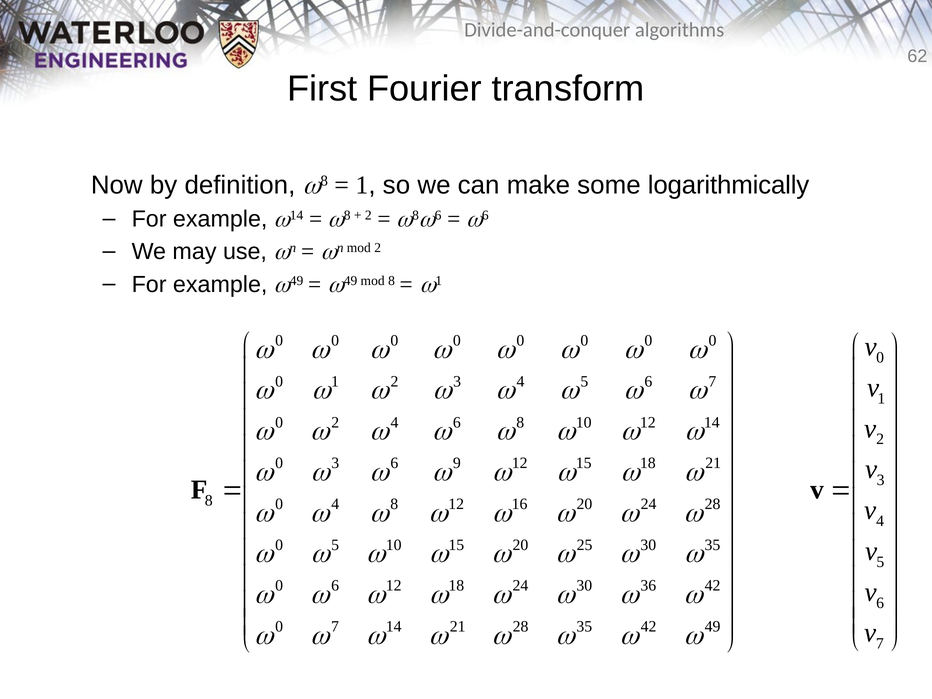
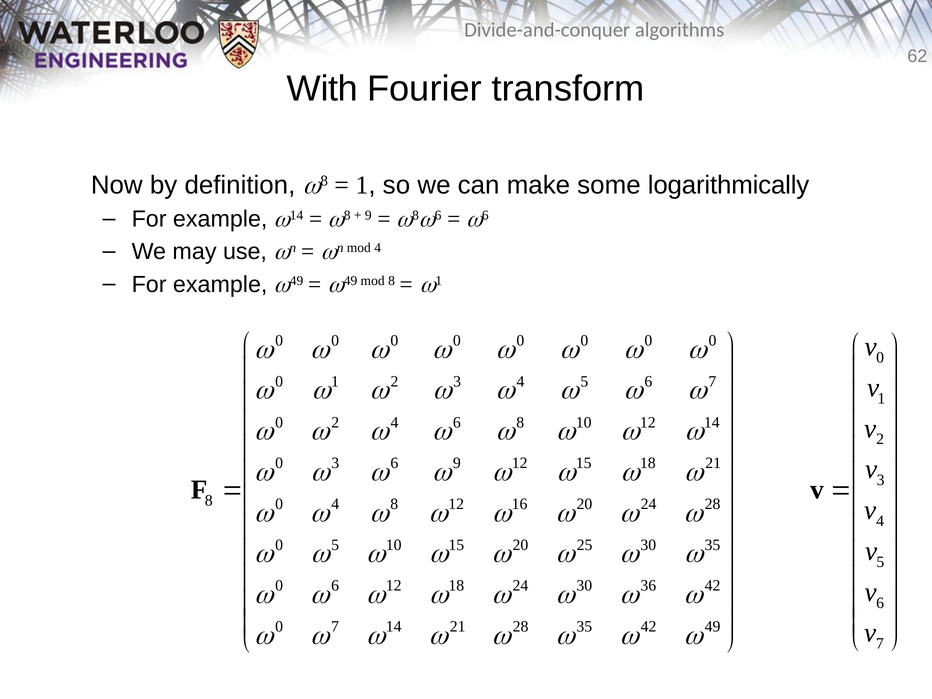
First: First -> With
2 at (368, 215): 2 -> 9
mod 2: 2 -> 4
